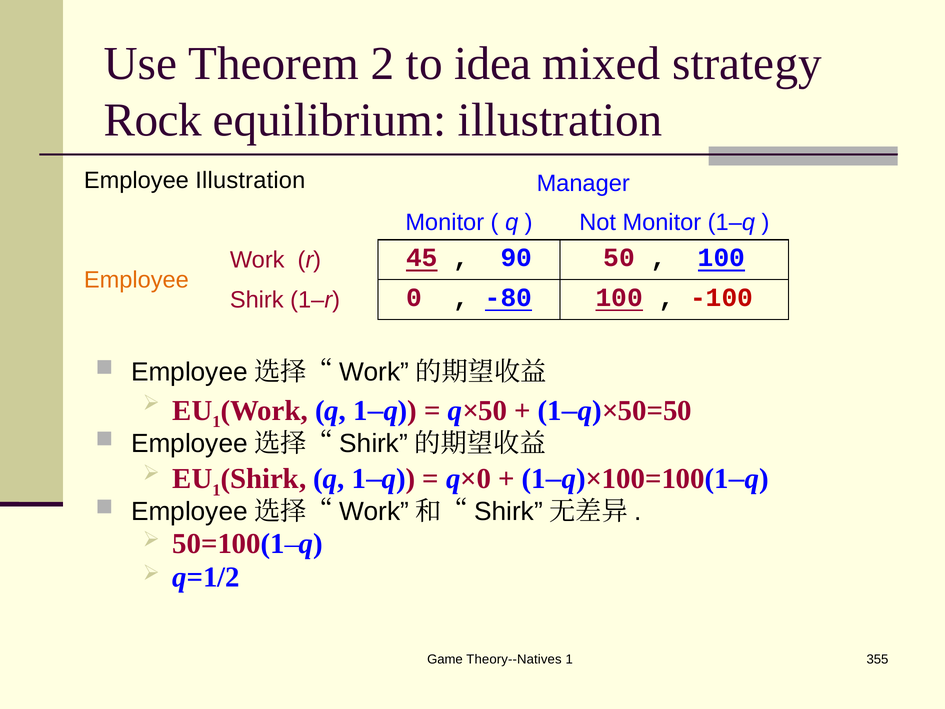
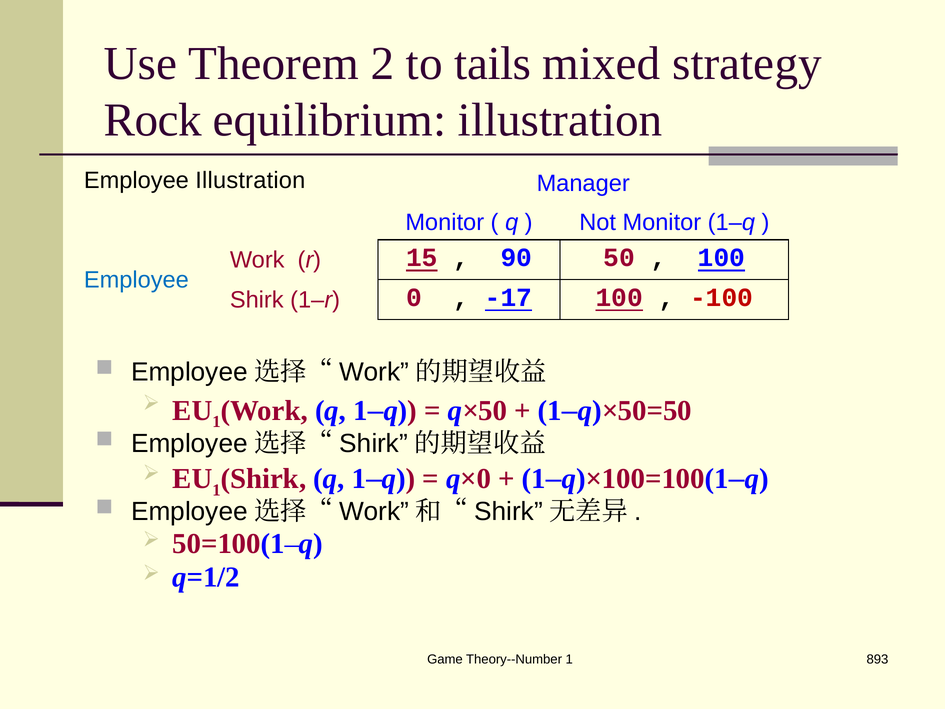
idea: idea -> tails
45: 45 -> 15
Employee at (136, 280) colour: orange -> blue
-80: -80 -> -17
Theory--Natives: Theory--Natives -> Theory--Number
355: 355 -> 893
